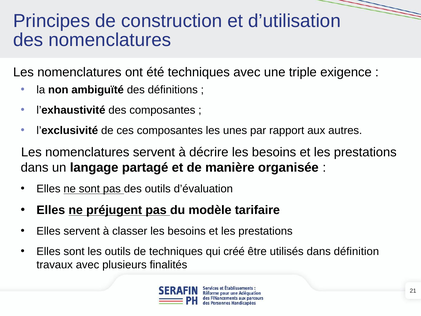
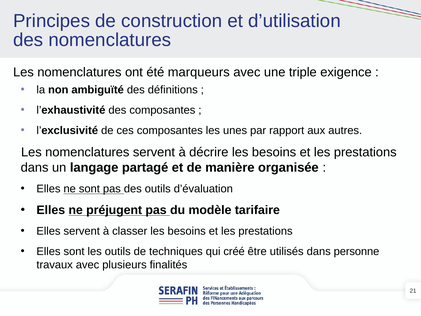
été techniques: techniques -> marqueurs
définition: définition -> personne
